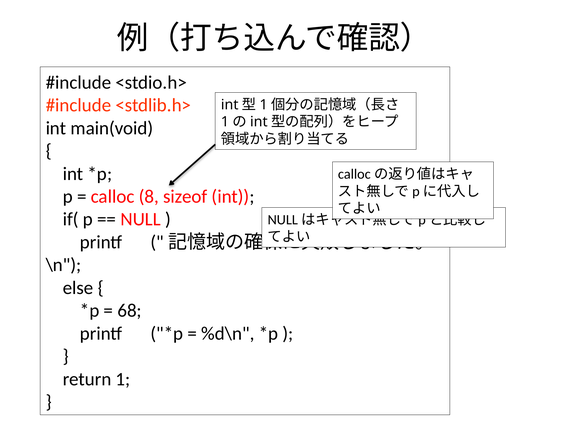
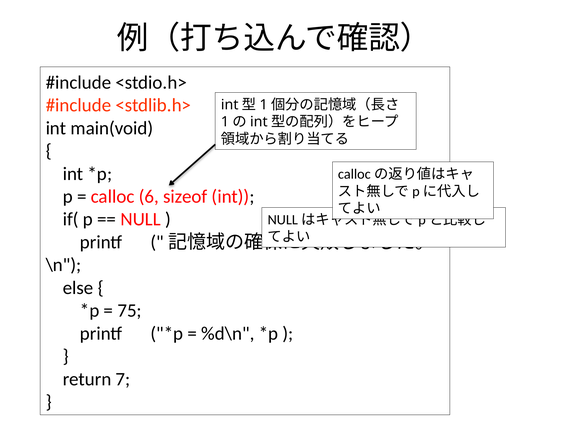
8: 8 -> 6
68: 68 -> 75
1: 1 -> 7
